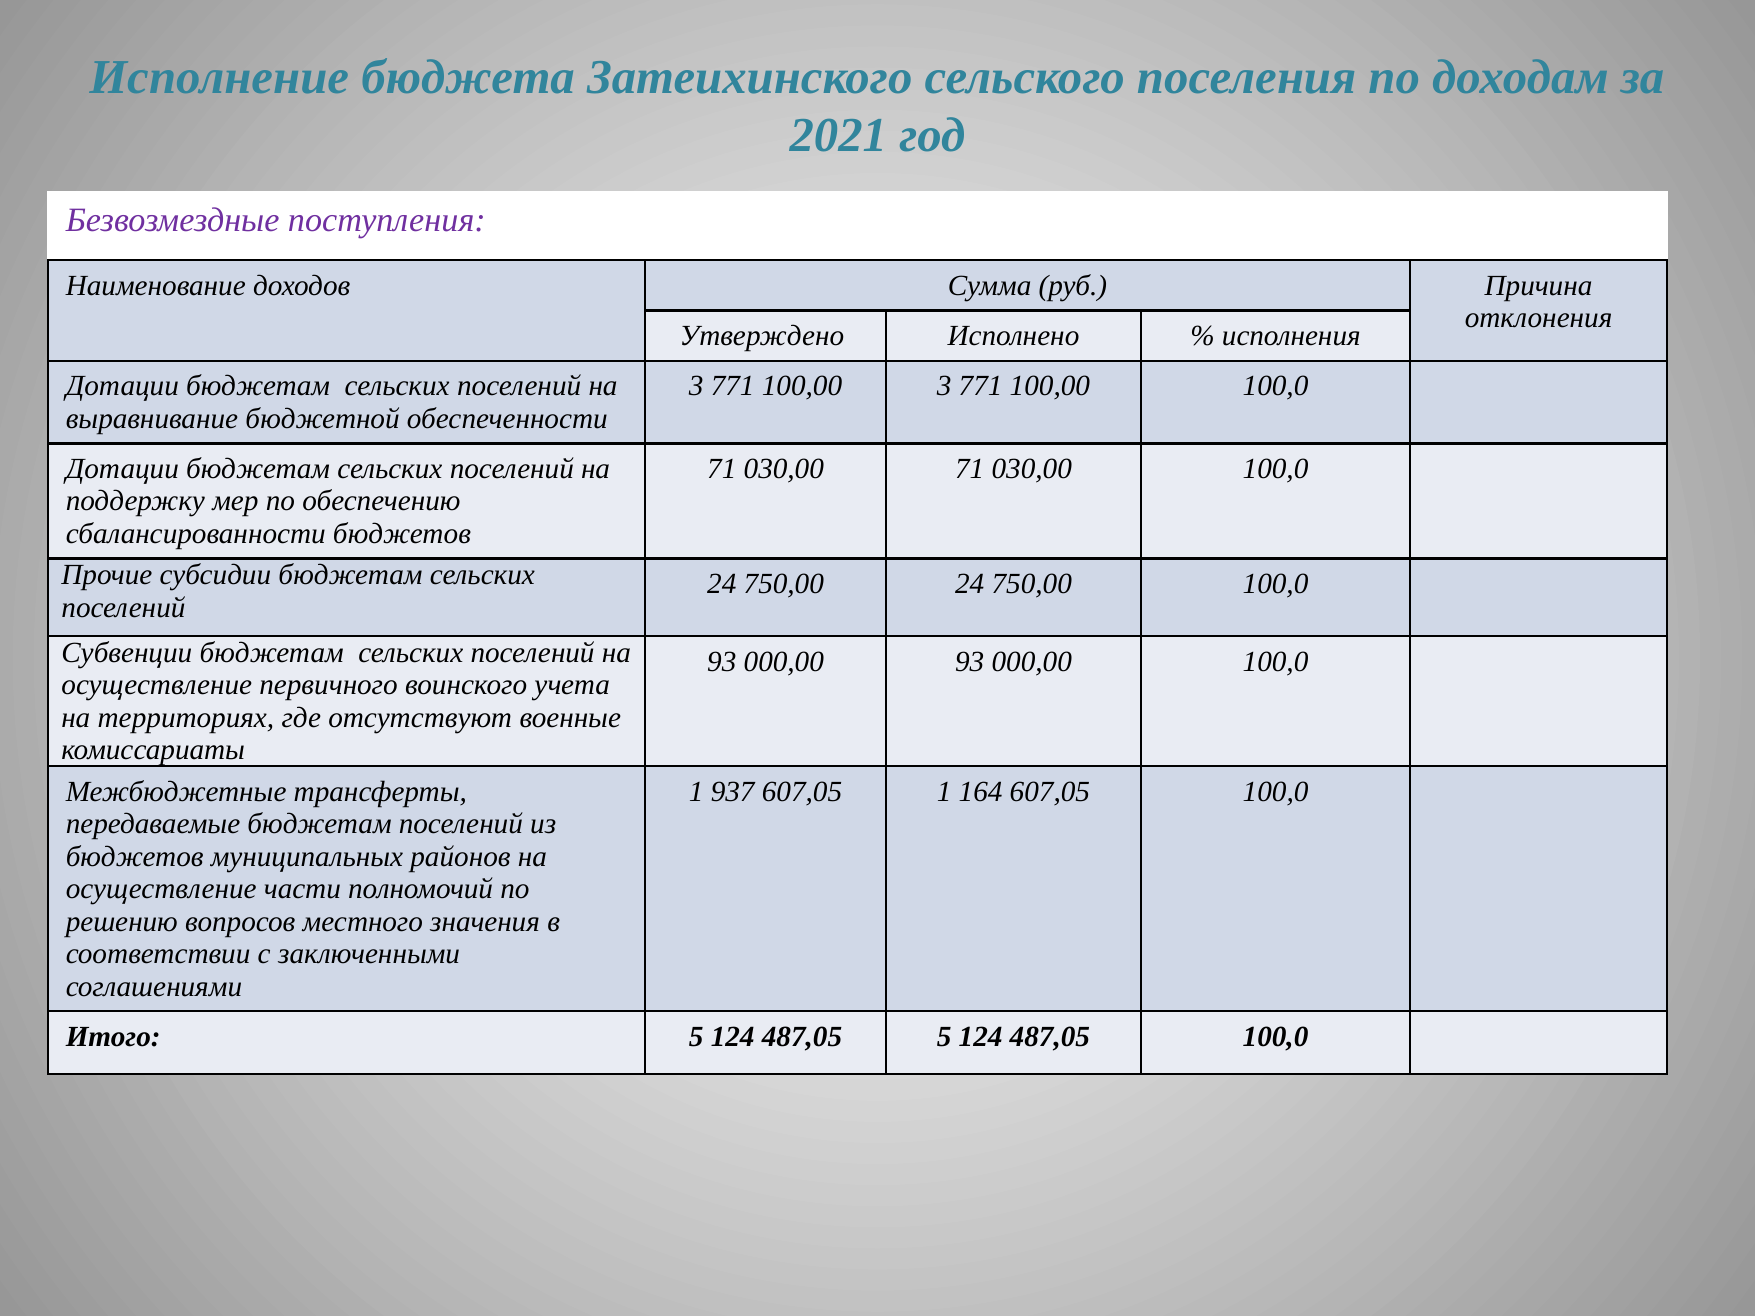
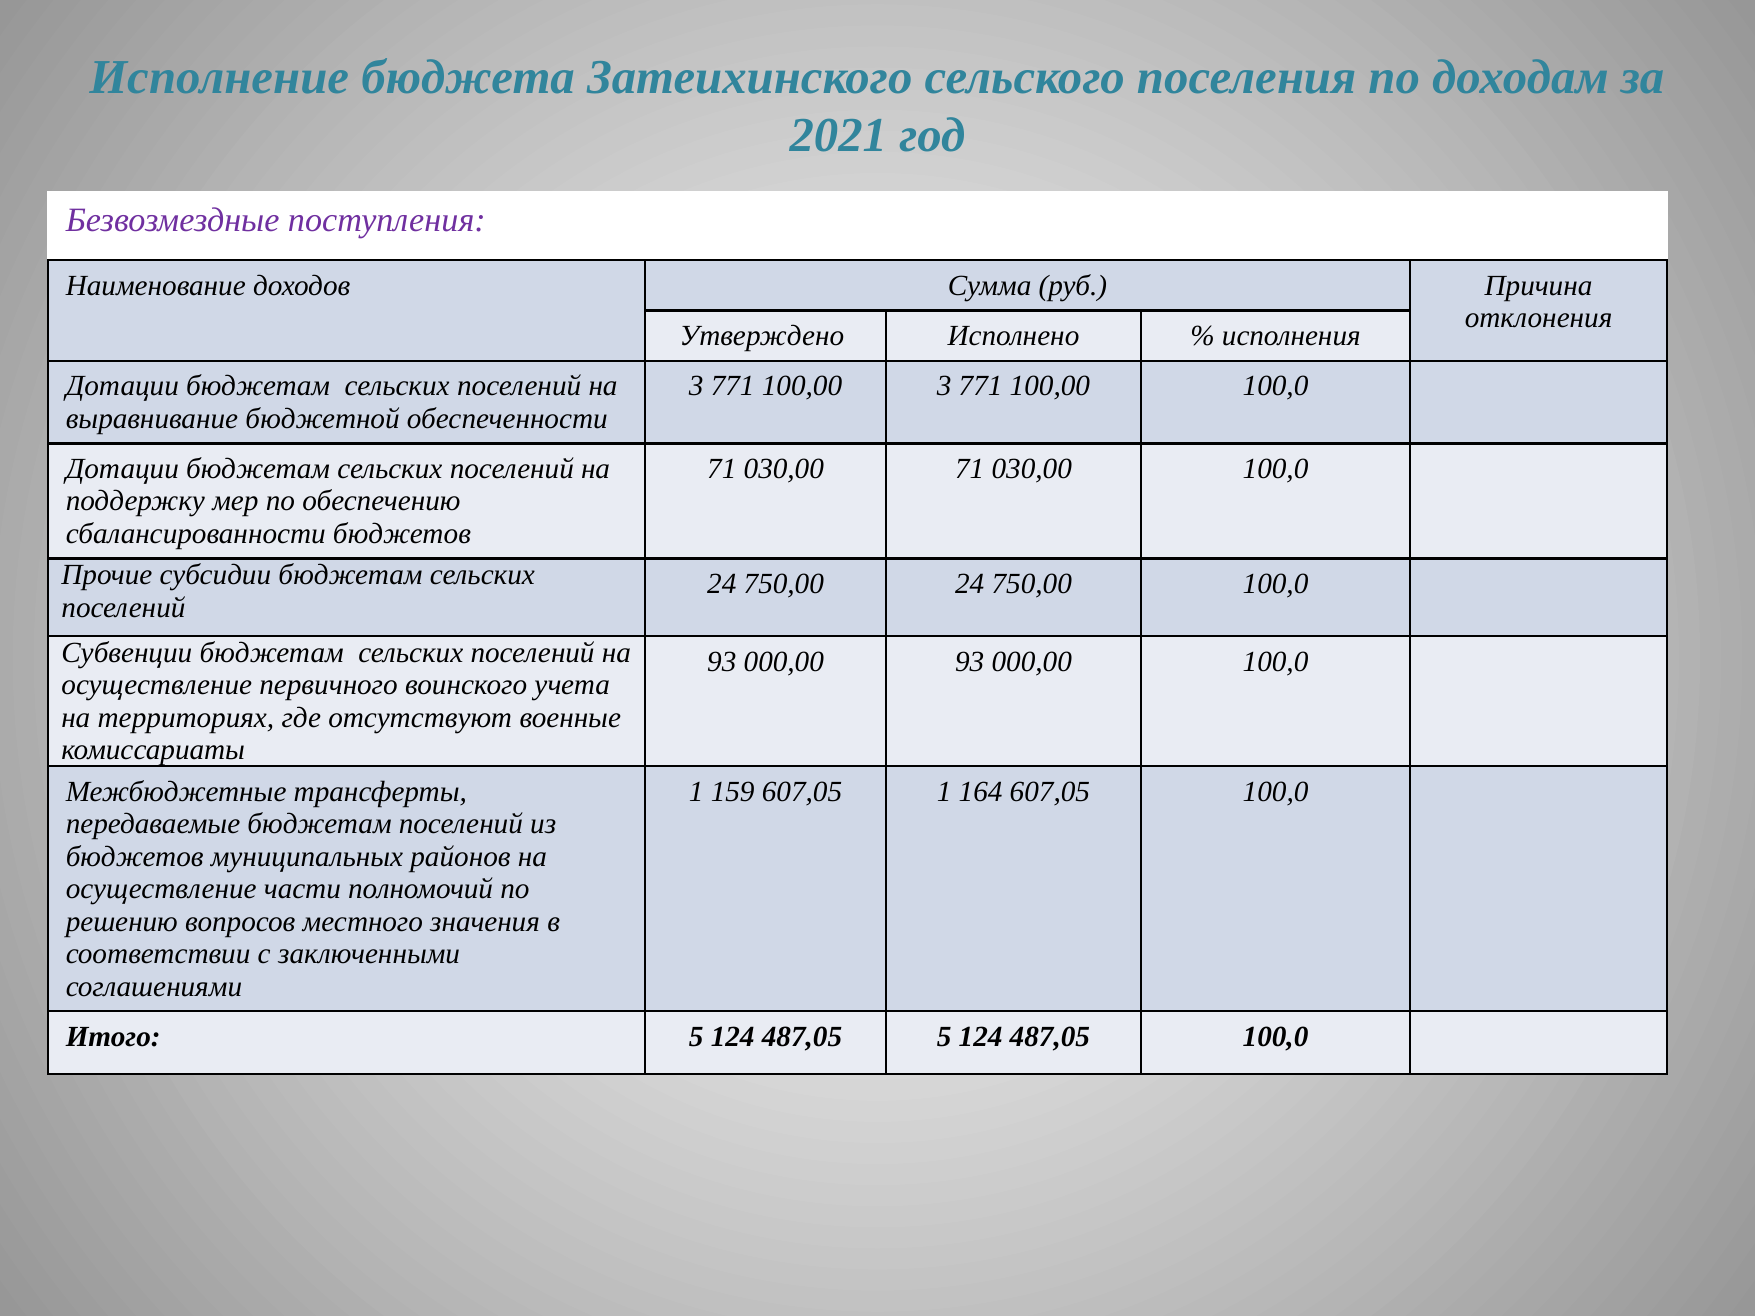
937: 937 -> 159
